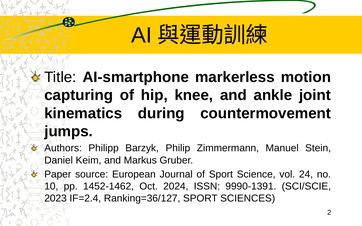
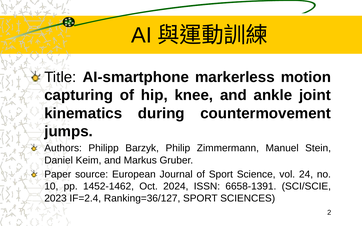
9990-1391: 9990-1391 -> 6658-1391
